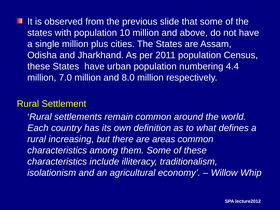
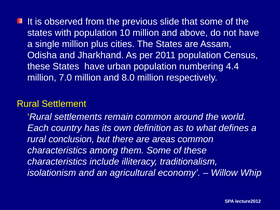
increasing: increasing -> conclusion
